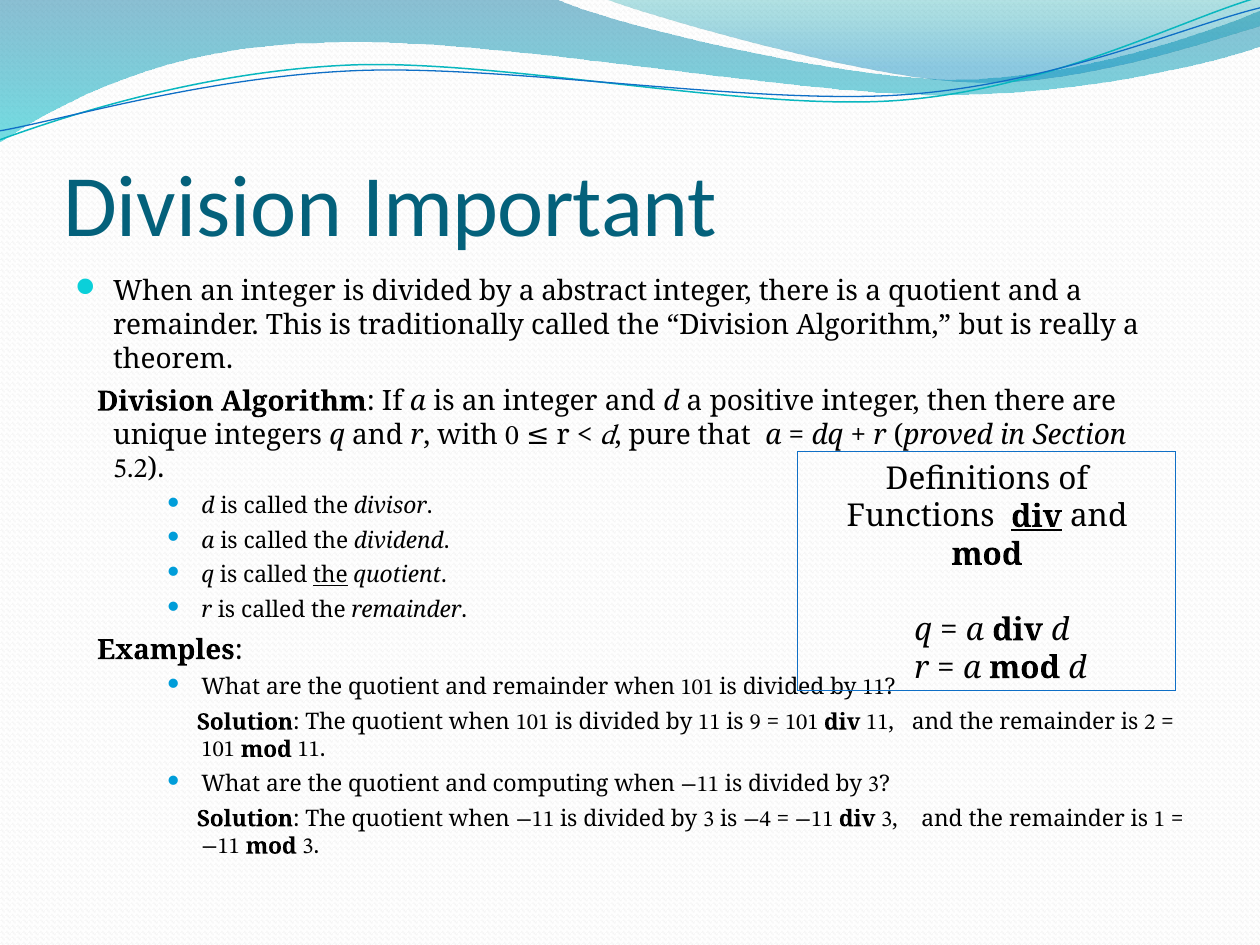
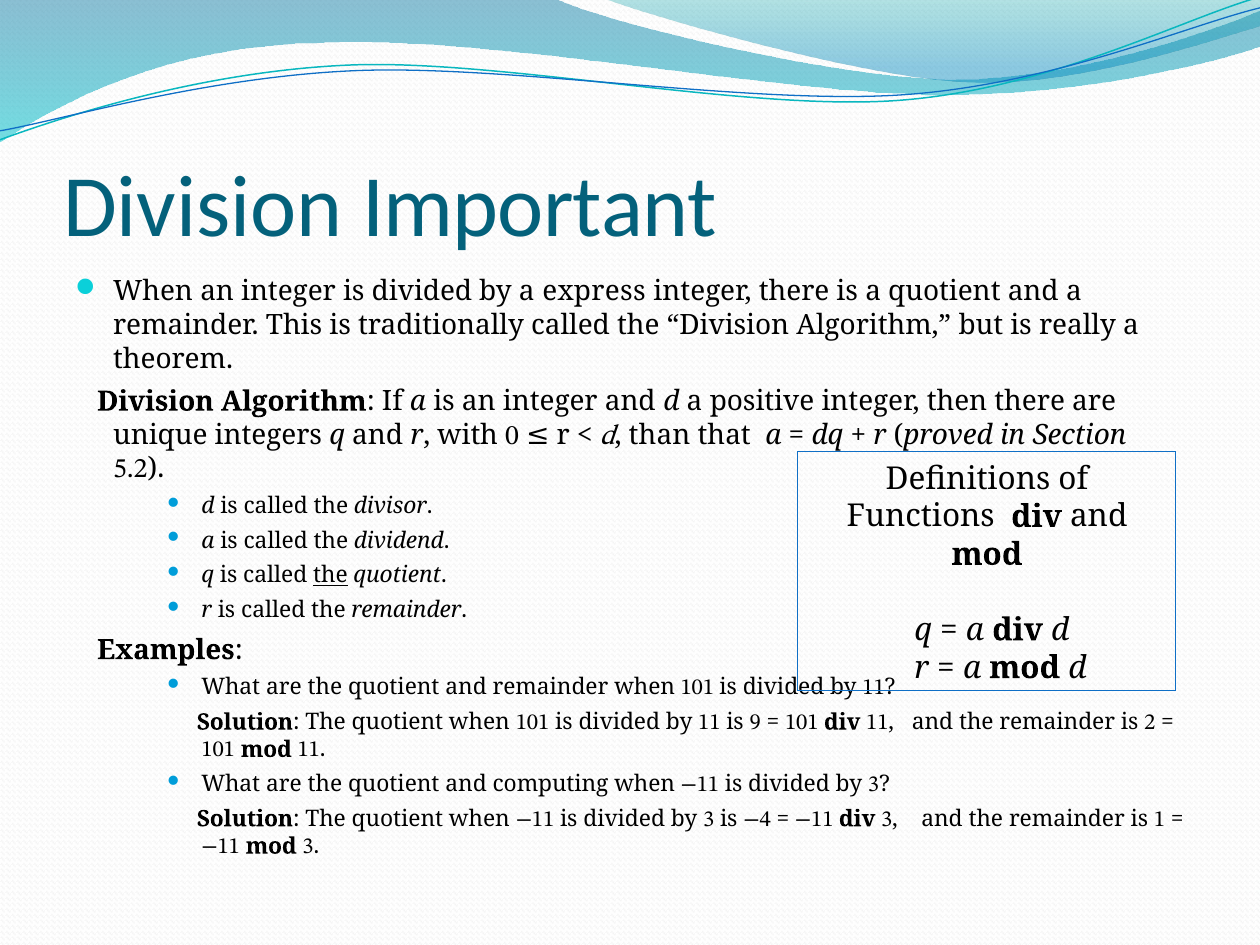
abstract: abstract -> express
pure: pure -> than
div at (1037, 517) underline: present -> none
